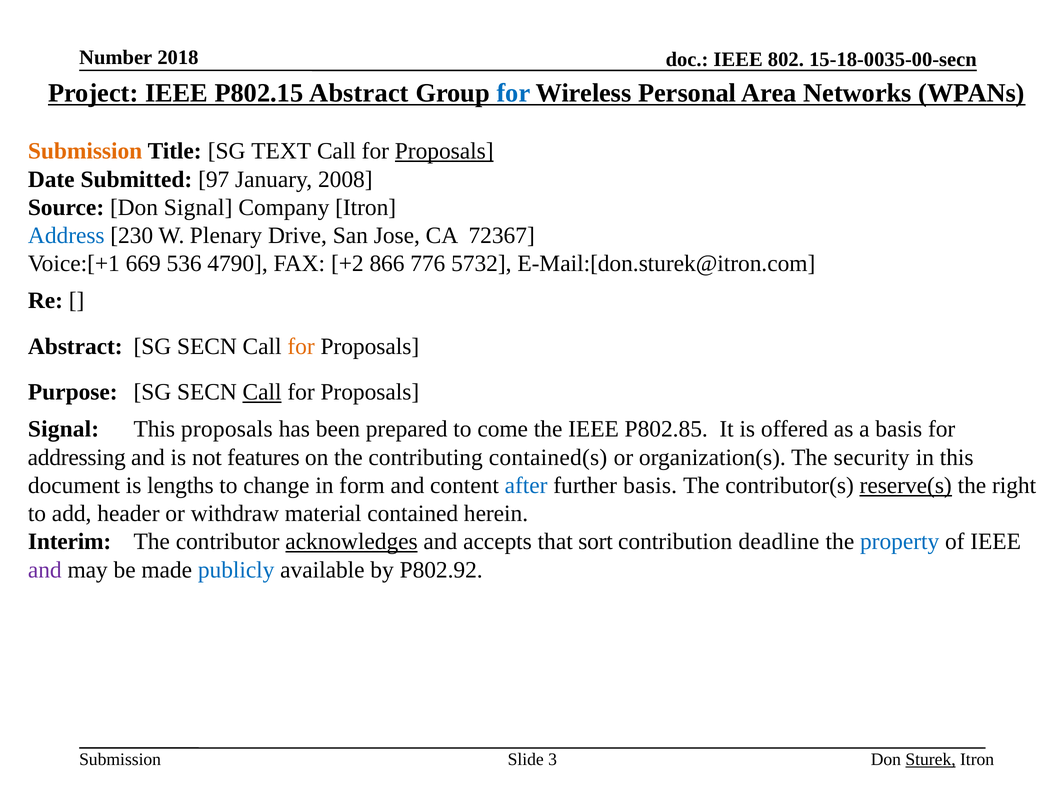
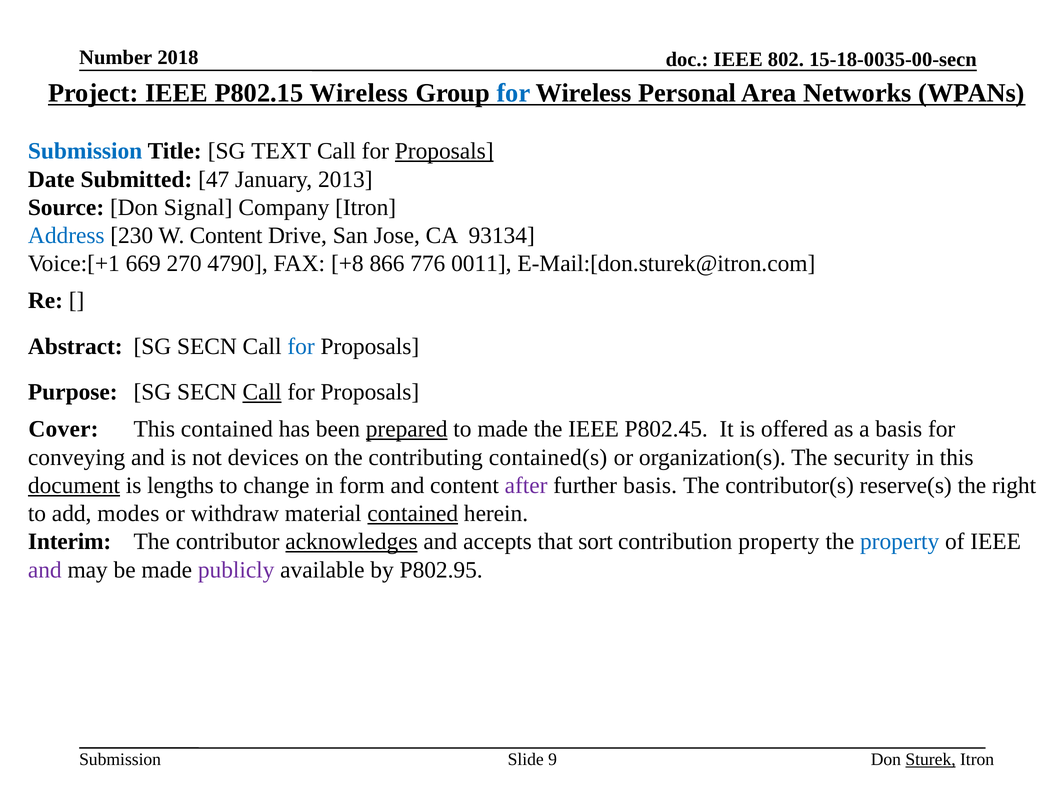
P802.15 Abstract: Abstract -> Wireless
Submission at (85, 151) colour: orange -> blue
97: 97 -> 47
2008: 2008 -> 2013
W Plenary: Plenary -> Content
72367: 72367 -> 93134
536: 536 -> 270
+2: +2 -> +8
5732: 5732 -> 0011
for at (301, 346) colour: orange -> blue
Signal at (64, 429): Signal -> Cover
This proposals: proposals -> contained
prepared underline: none -> present
to come: come -> made
P802.85: P802.85 -> P802.45
addressing: addressing -> conveying
features: features -> devices
document underline: none -> present
after colour: blue -> purple
reserve(s underline: present -> none
header: header -> modes
contained at (413, 514) underline: none -> present
contribution deadline: deadline -> property
publicly colour: blue -> purple
P802.92: P802.92 -> P802.95
3: 3 -> 9
